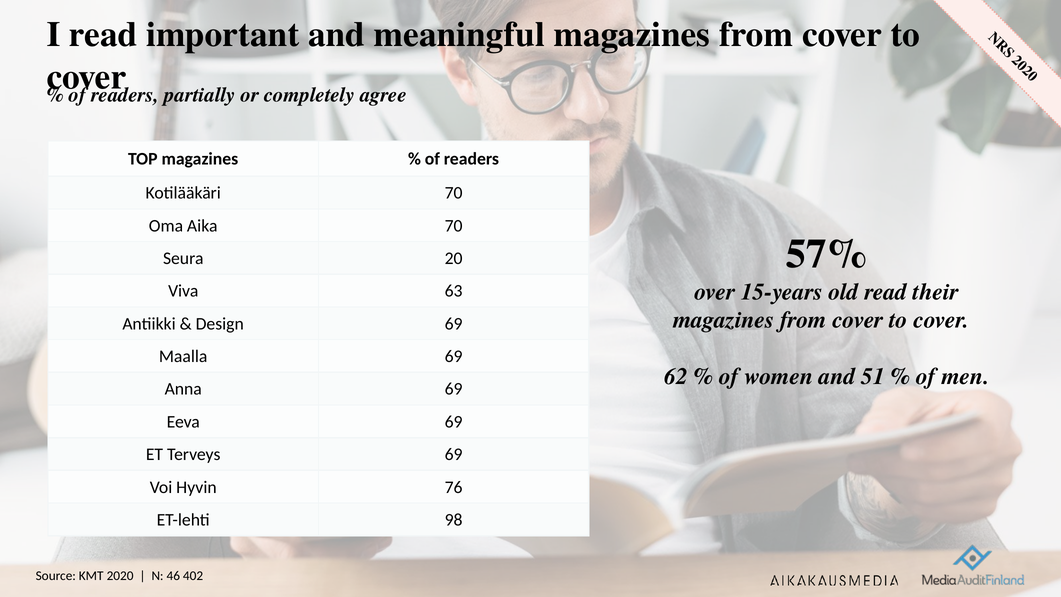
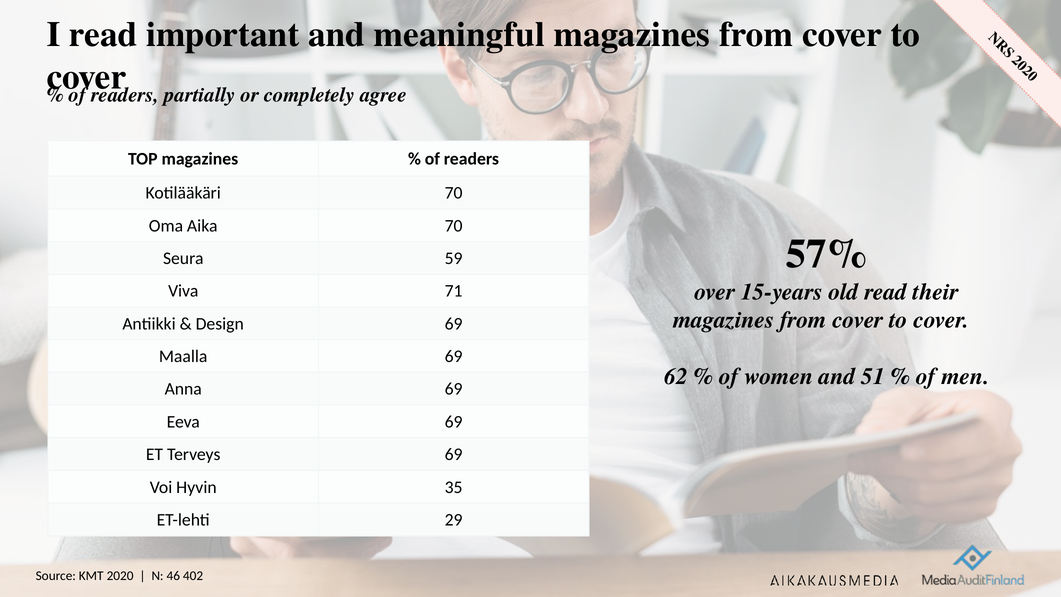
20: 20 -> 59
63: 63 -> 71
76: 76 -> 35
98: 98 -> 29
